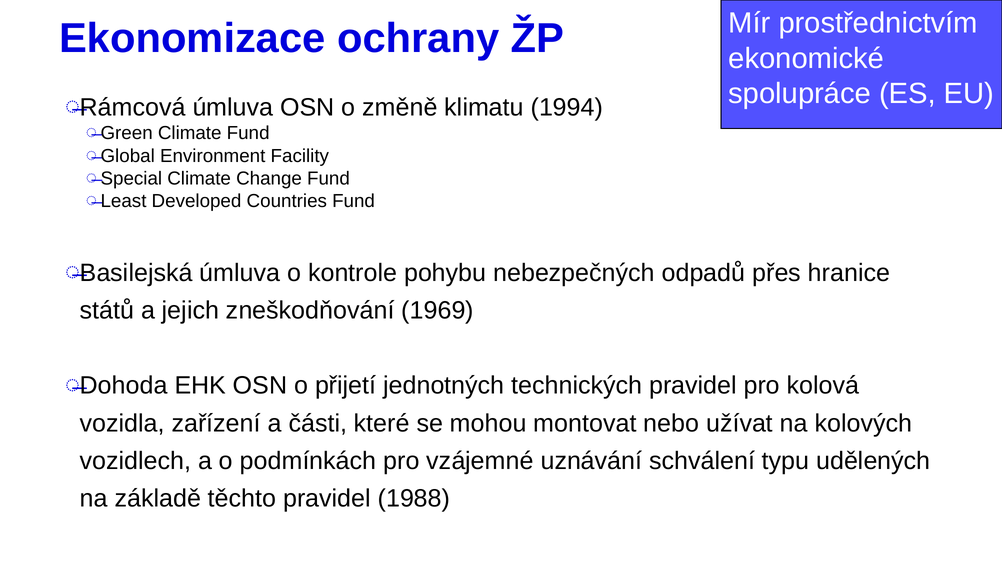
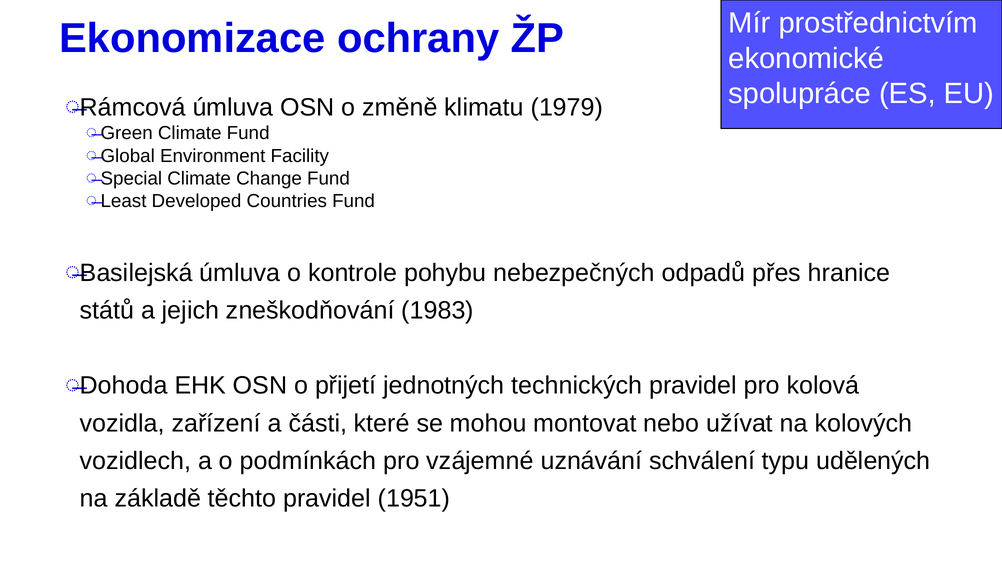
1994: 1994 -> 1979
1969: 1969 -> 1983
1988: 1988 -> 1951
